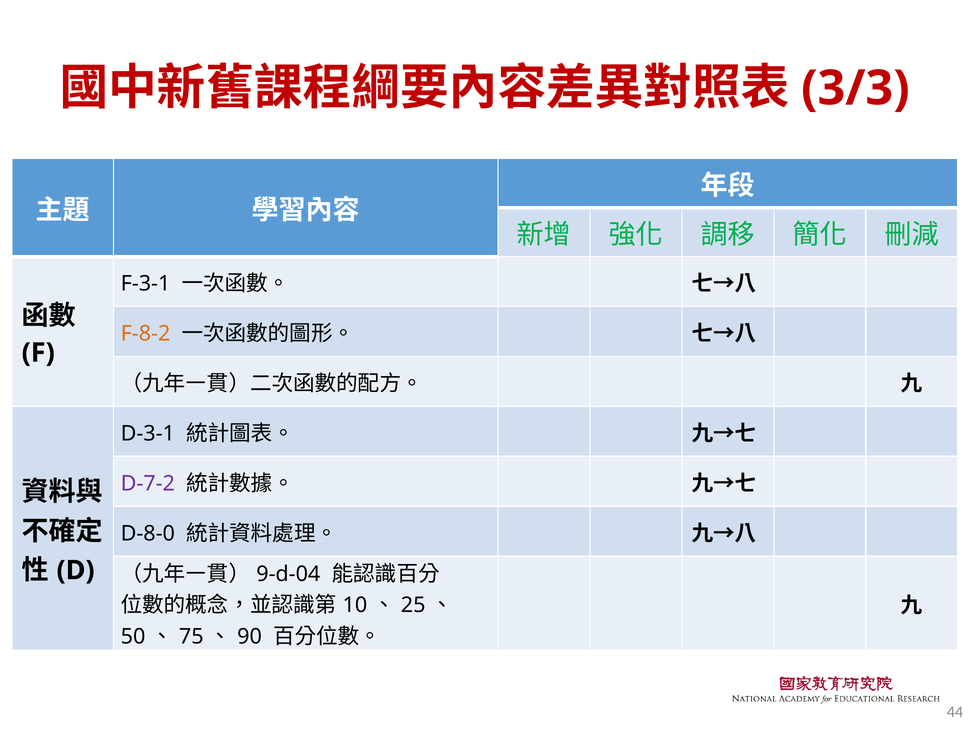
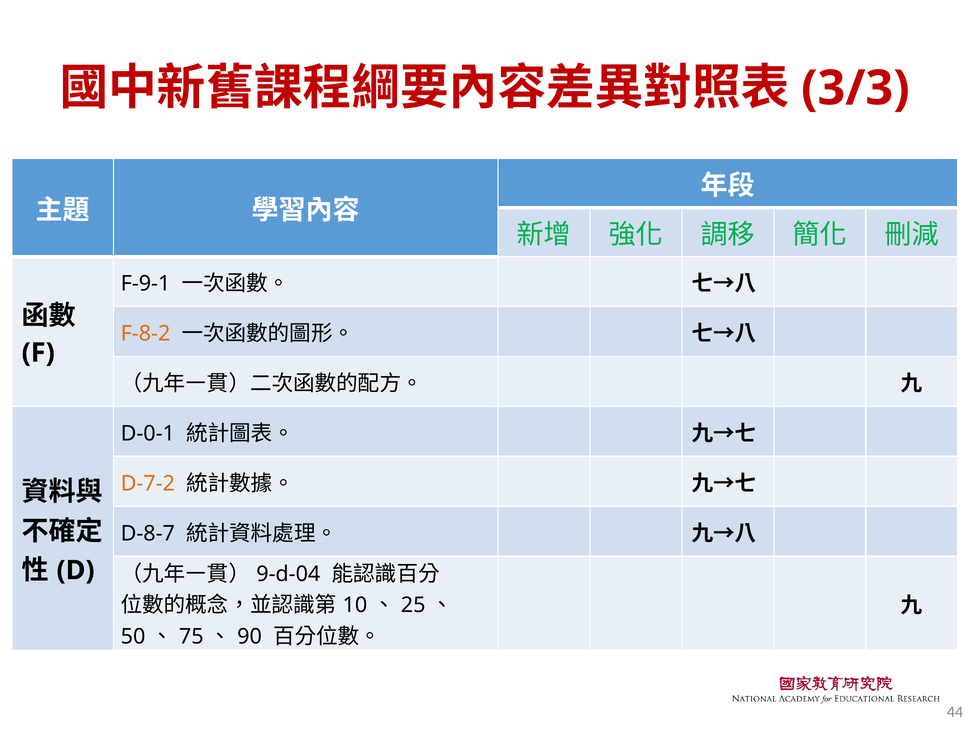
F-3-1: F-3-1 -> F-9-1
D-3-1: D-3-1 -> D-0-1
D-7-2 colour: purple -> orange
D-8-0: D-8-0 -> D-8-7
